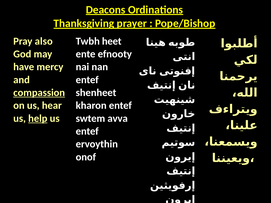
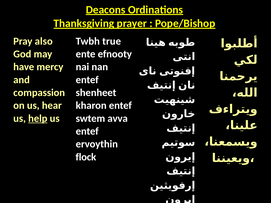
heet: heet -> true
compassion underline: present -> none
onof: onof -> flock
